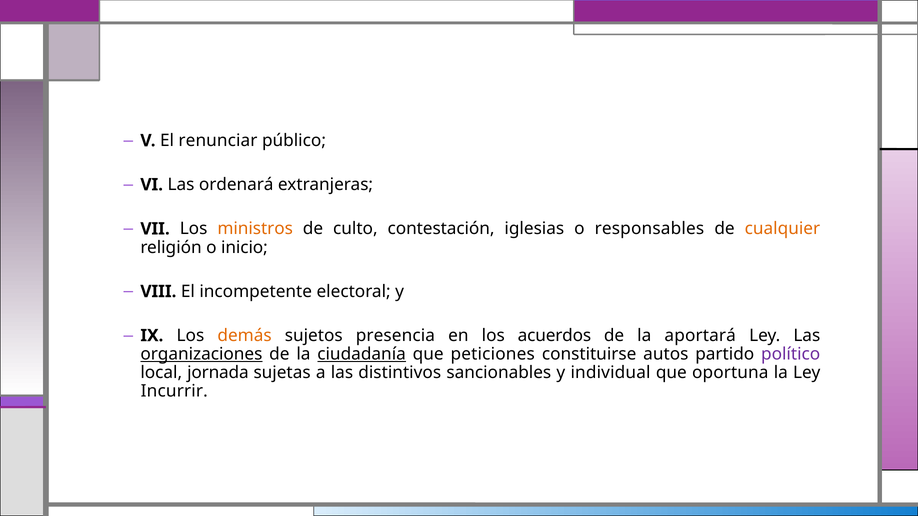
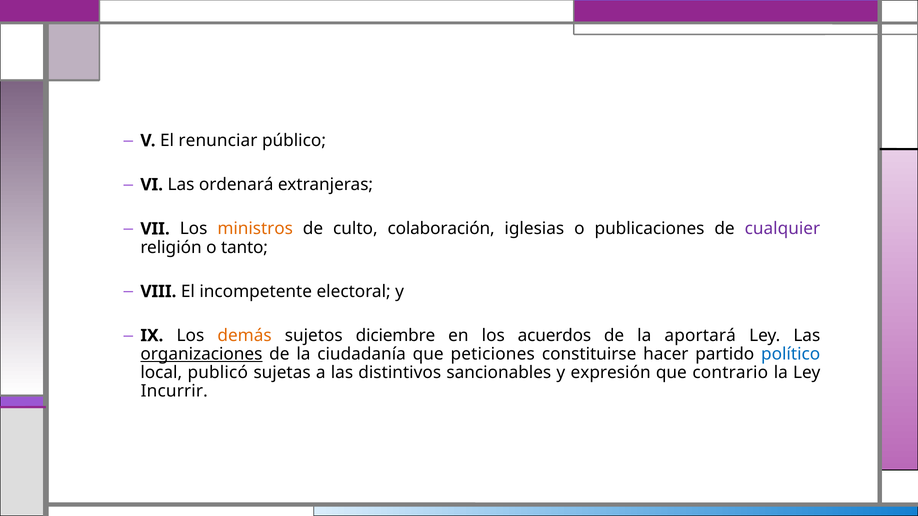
contestación: contestación -> colaboración
responsables: responsables -> publicaciones
cualquier colour: orange -> purple
inicio: inicio -> tanto
presencia: presencia -> diciembre
ciudadanía underline: present -> none
autos: autos -> hacer
político colour: purple -> blue
jornada: jornada -> publicó
individual: individual -> expresión
oportuna: oportuna -> contrario
